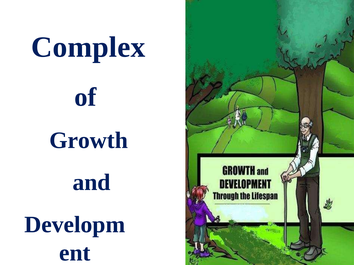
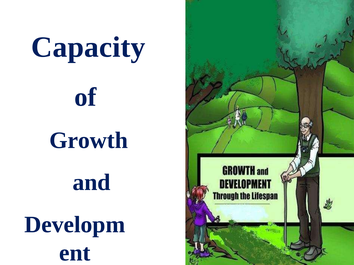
Complex: Complex -> Capacity
